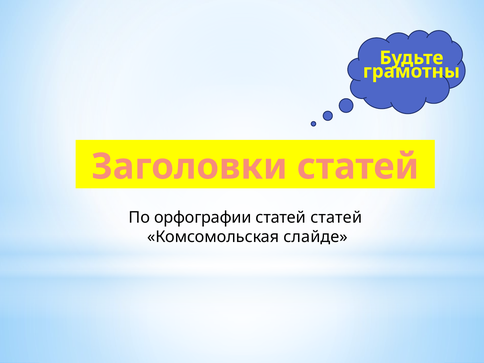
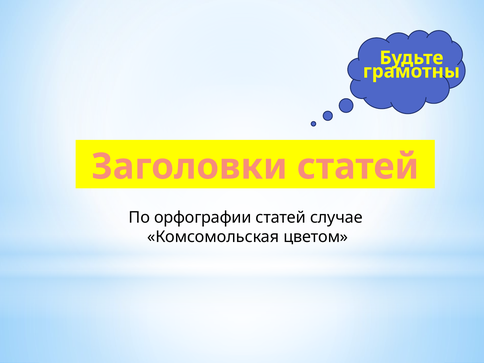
статей статей: статей -> случае
слайде: слайде -> цветом
